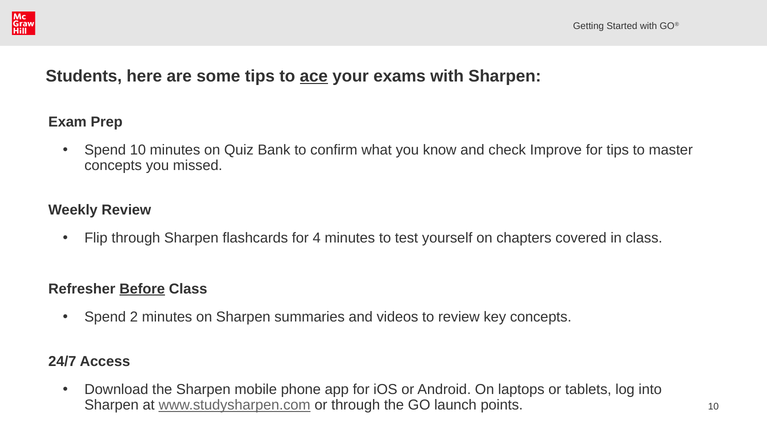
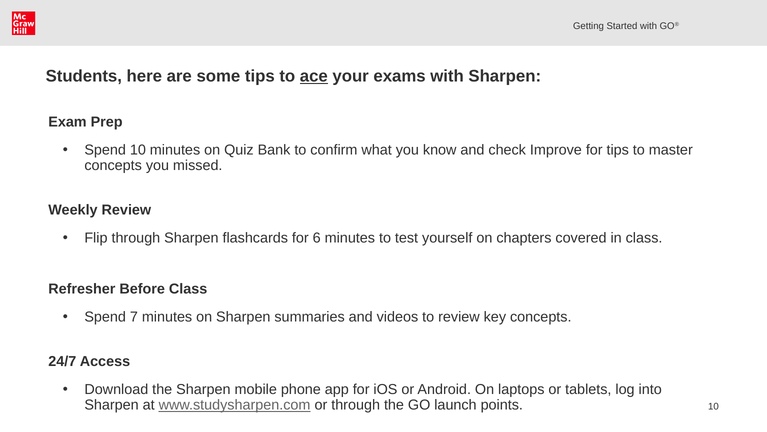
4: 4 -> 6
Before underline: present -> none
2: 2 -> 7
